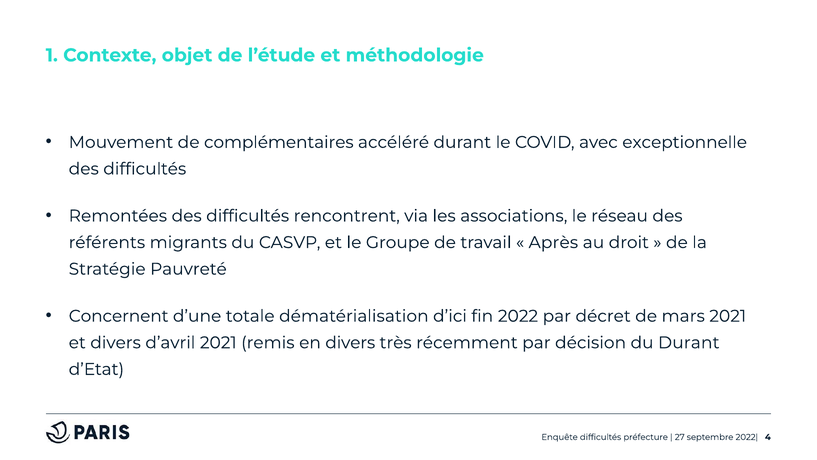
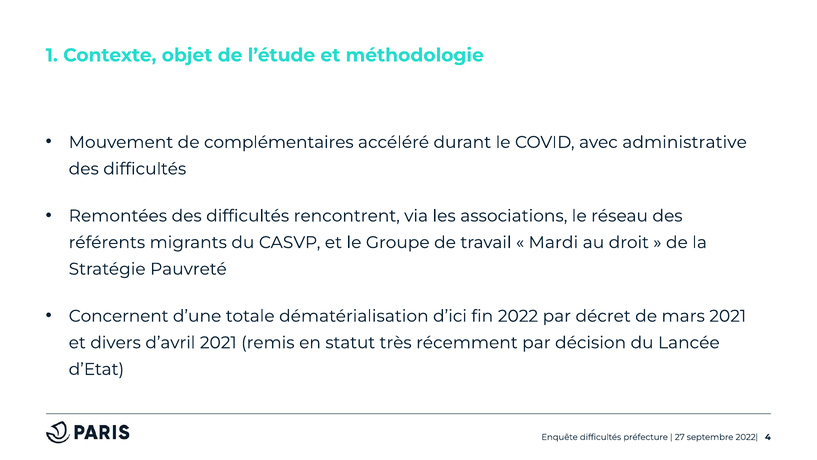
exceptionnelle: exceptionnelle -> administrative
Après: Après -> Mardi
en divers: divers -> statut
du Durant: Durant -> Lancée
